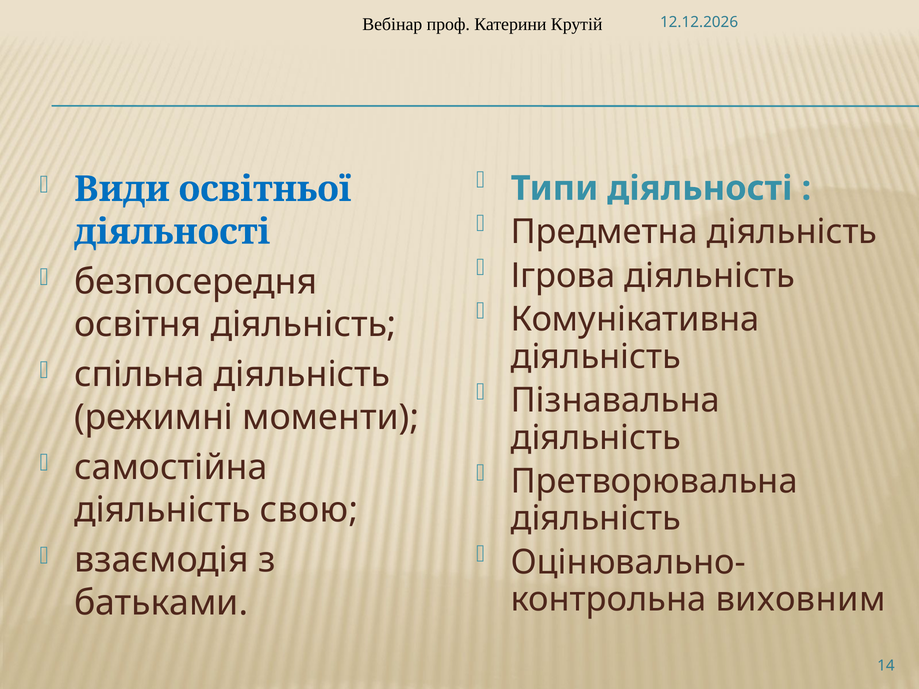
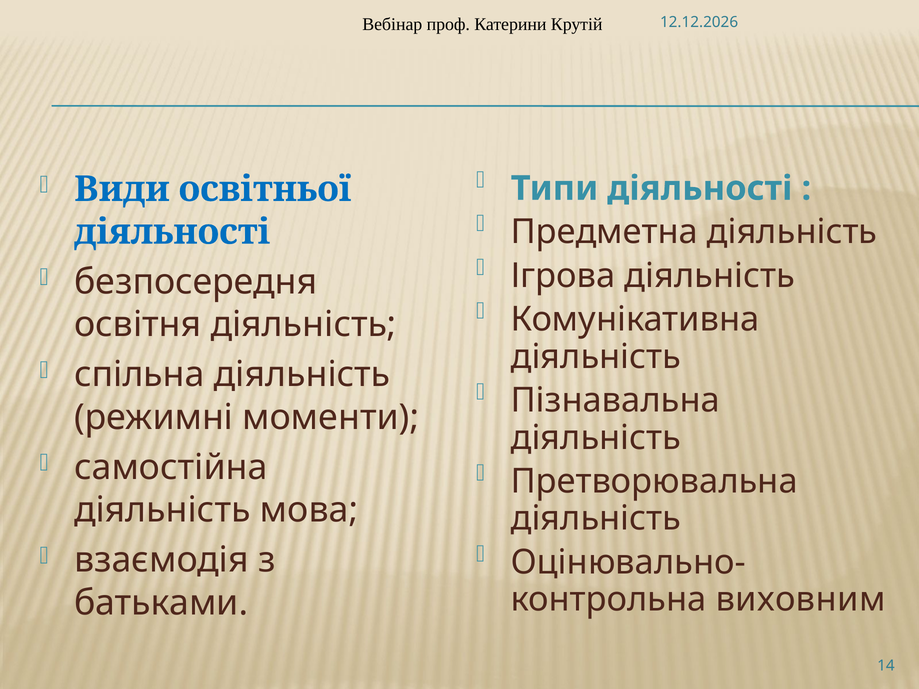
свою: свою -> мова
